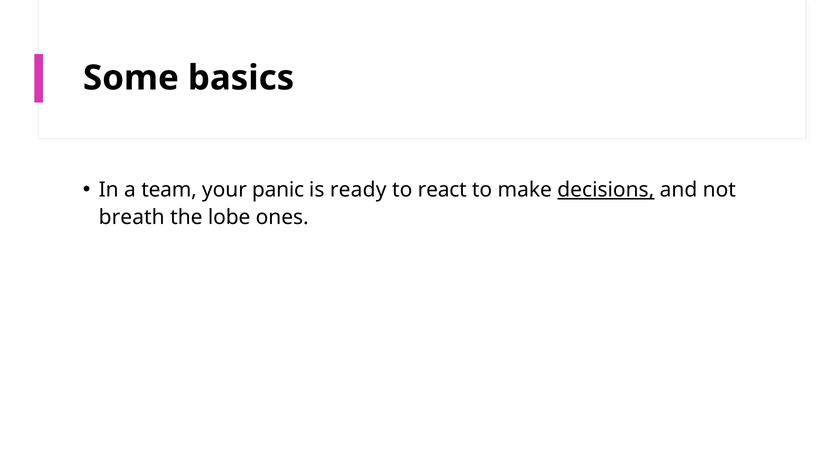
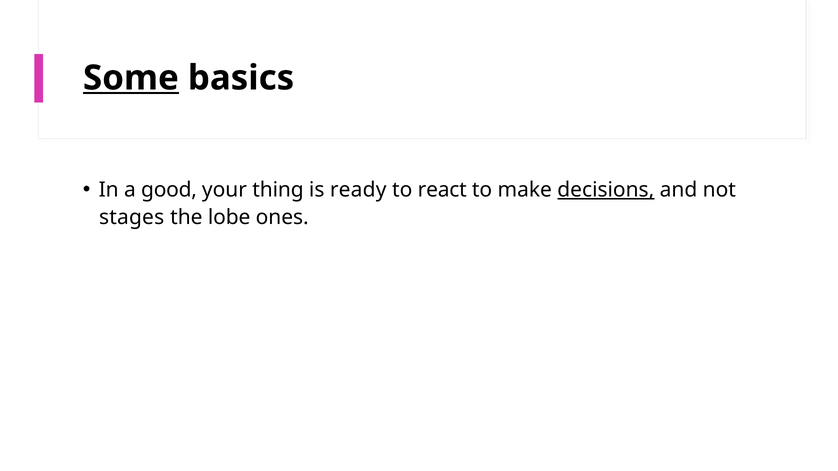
Some underline: none -> present
team: team -> good
panic: panic -> thing
breath: breath -> stages
